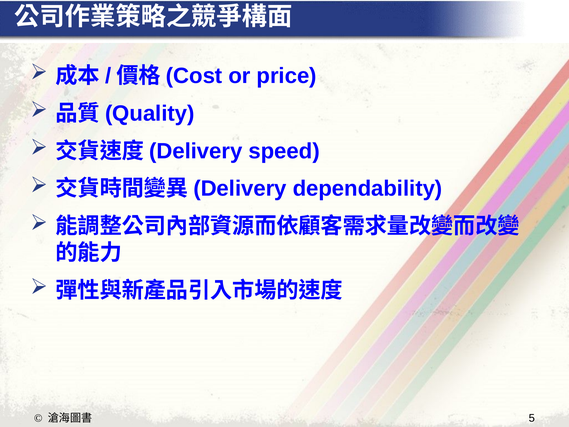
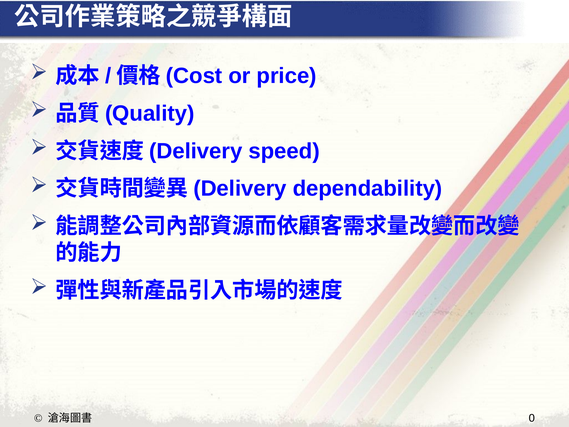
5: 5 -> 0
